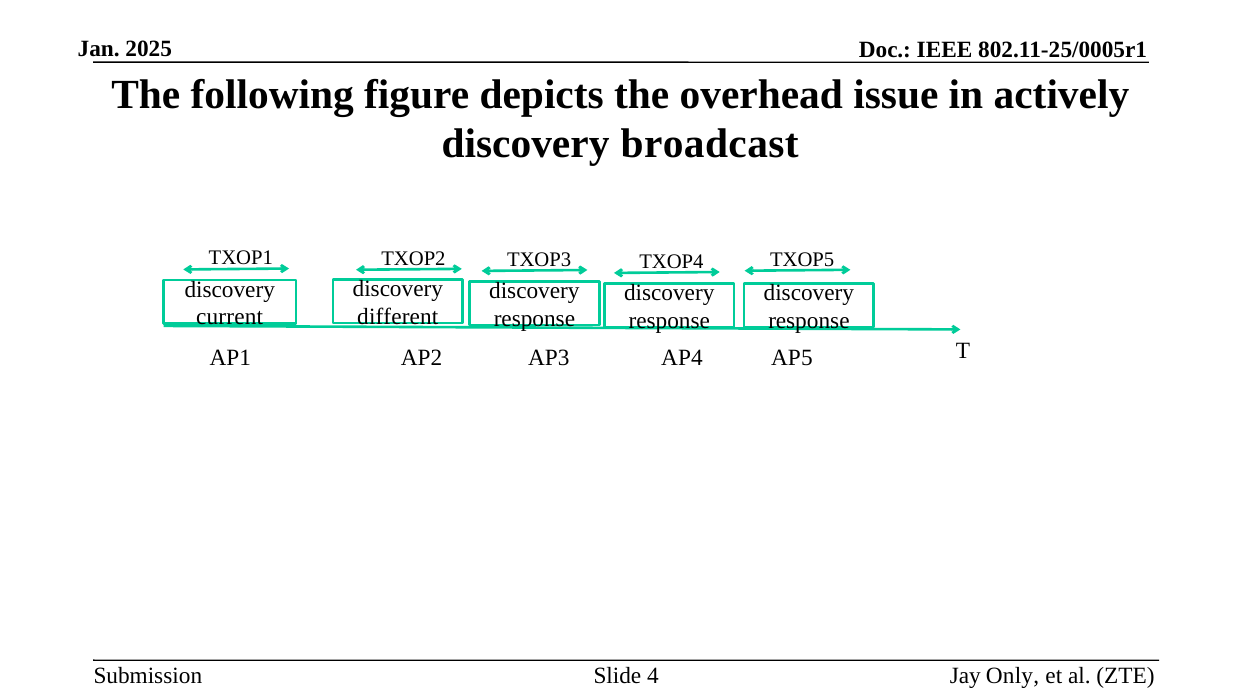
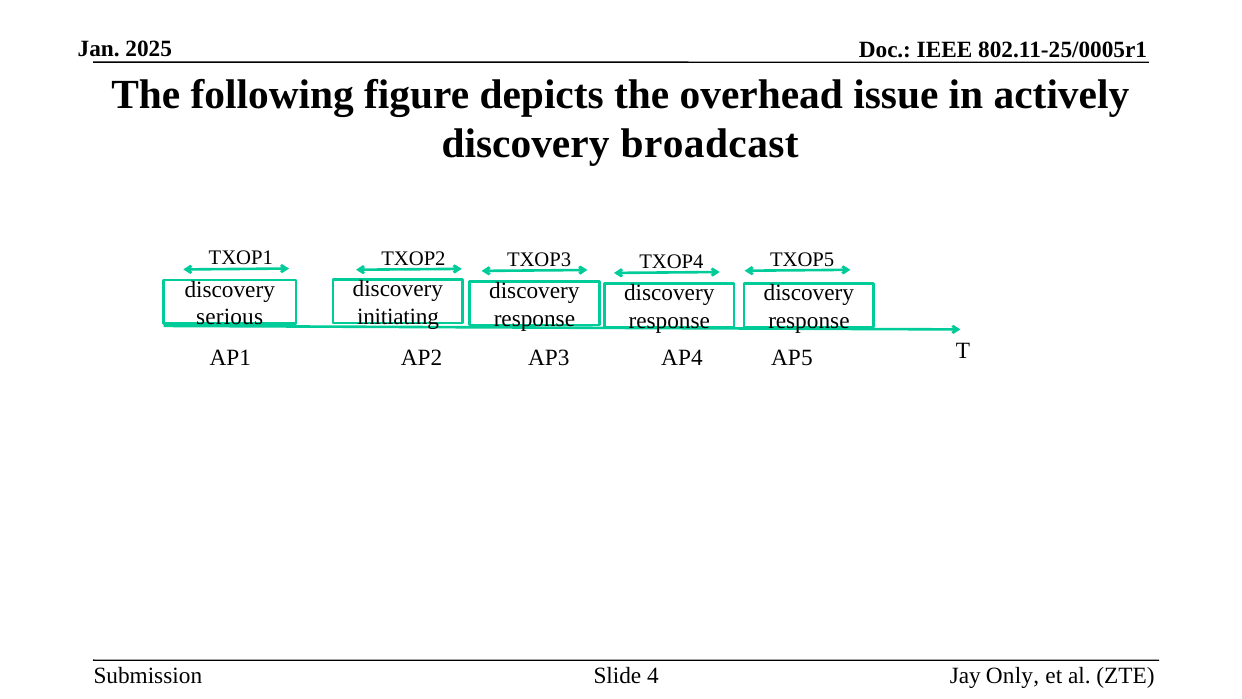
different: different -> initiating
current: current -> serious
